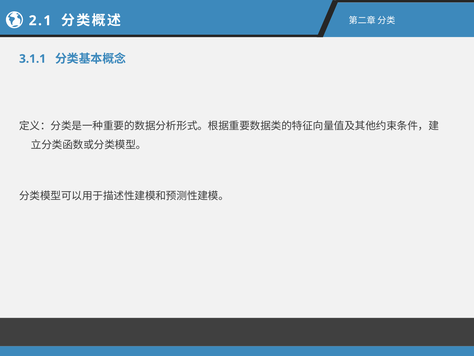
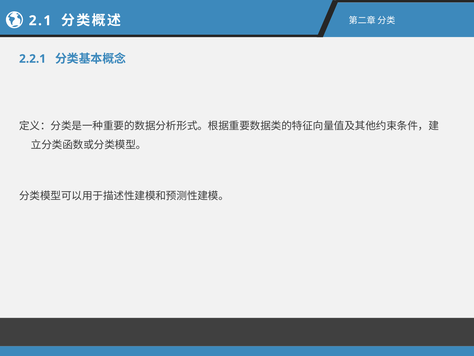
3.1.1: 3.1.1 -> 2.2.1
